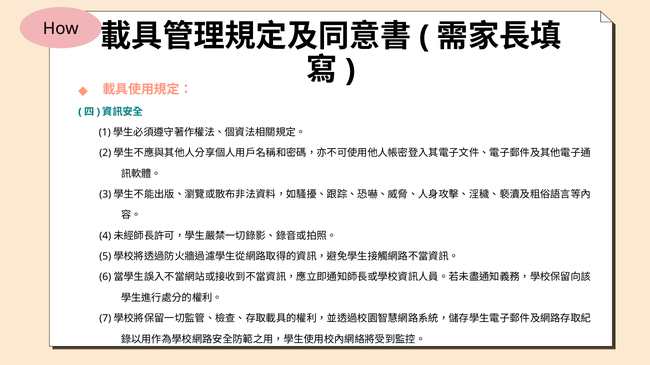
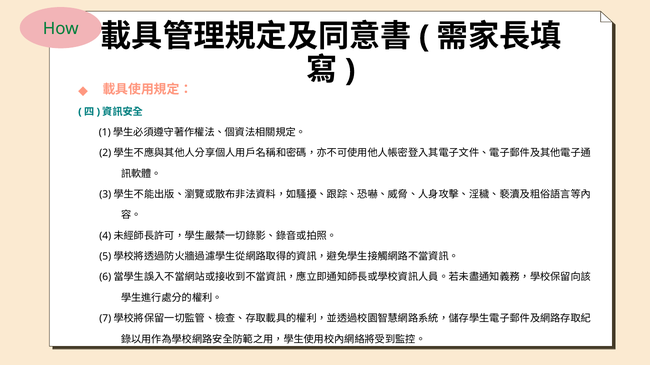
How colour: black -> green
